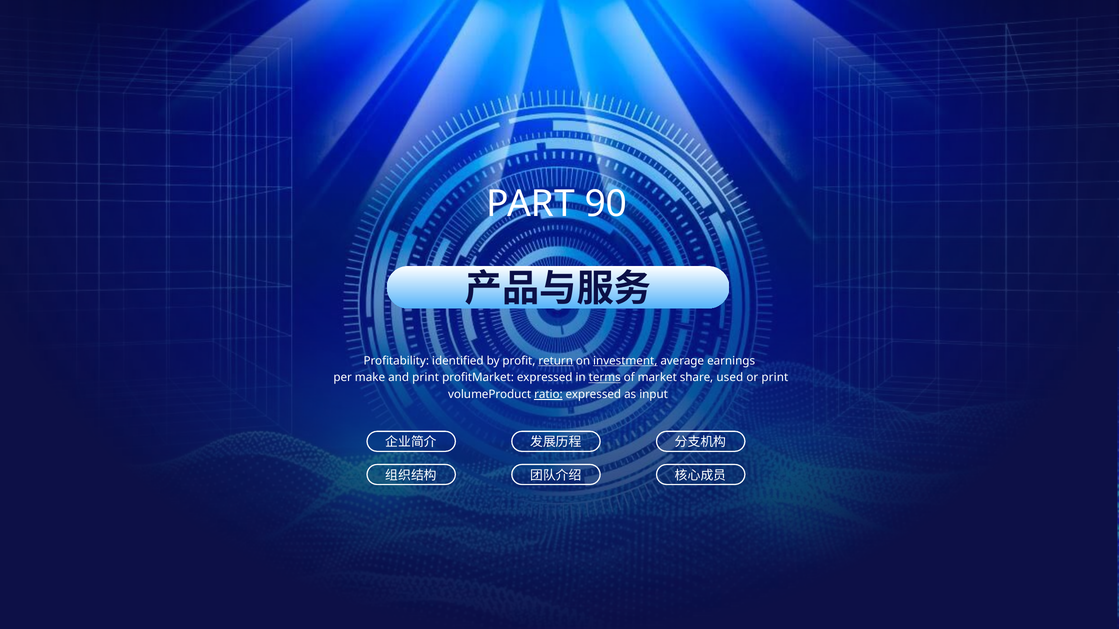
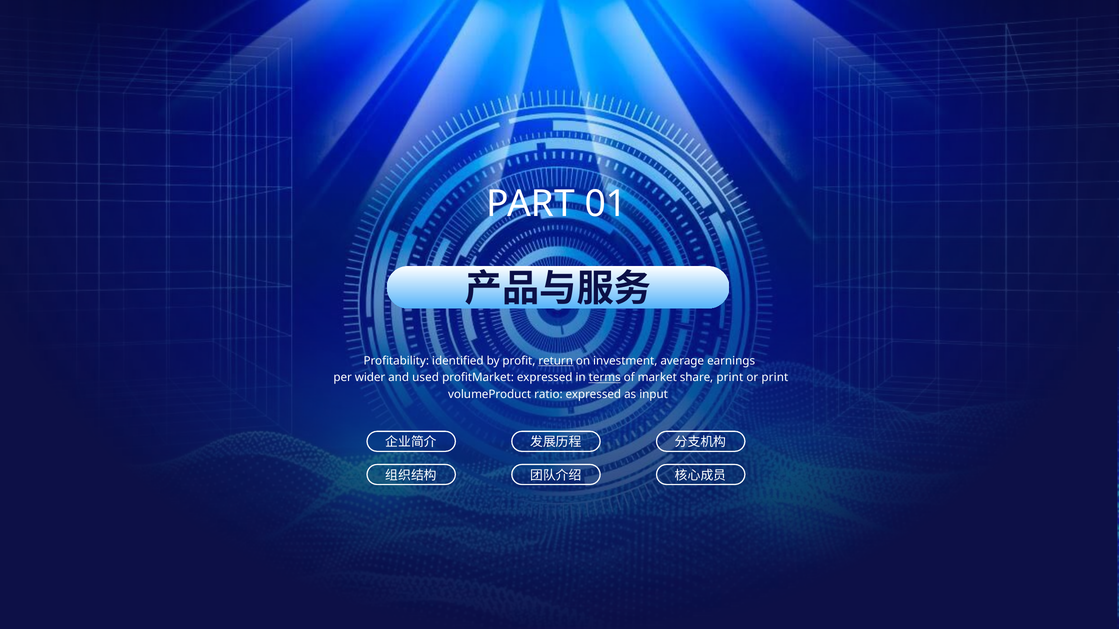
90: 90 -> 01
investment underline: present -> none
make: make -> wider
and print: print -> used
share used: used -> print
ratio underline: present -> none
